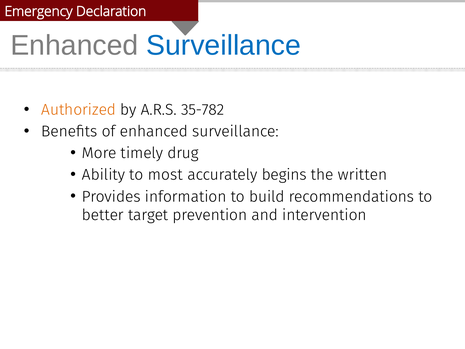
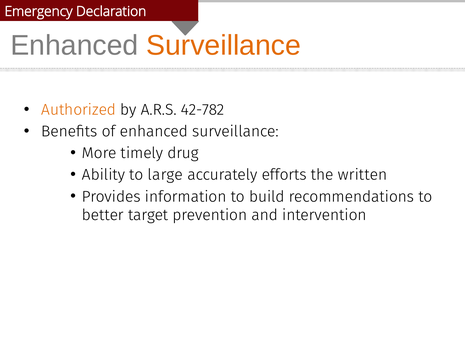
Surveillance at (224, 45) colour: blue -> orange
35-782: 35-782 -> 42-782
most: most -> large
begins: begins -> efforts
